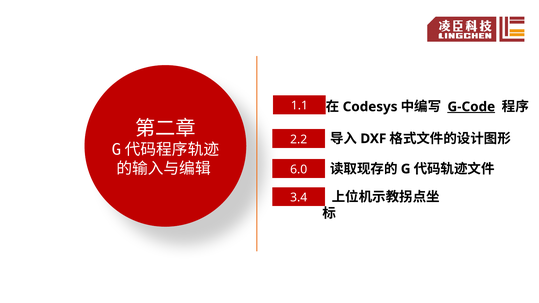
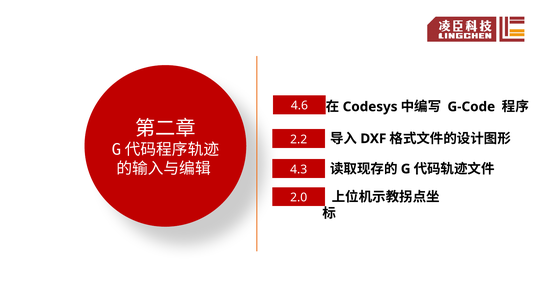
G-Code underline: present -> none
1.1: 1.1 -> 4.6
6.0: 6.0 -> 4.3
3.4: 3.4 -> 2.0
